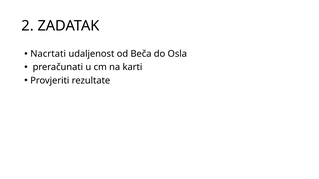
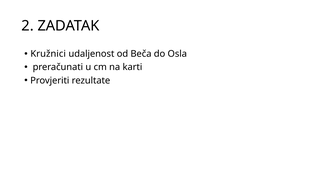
Nacrtati: Nacrtati -> Kružnici
